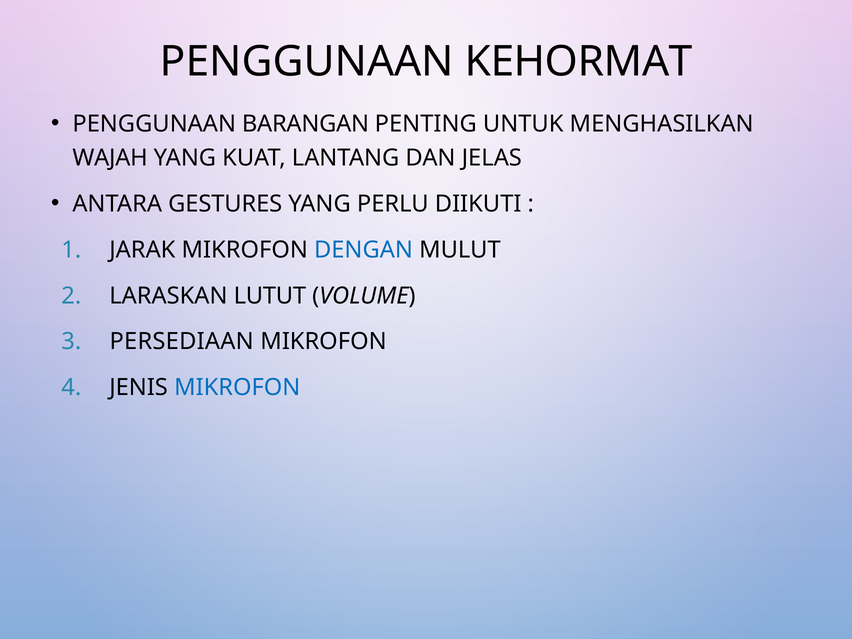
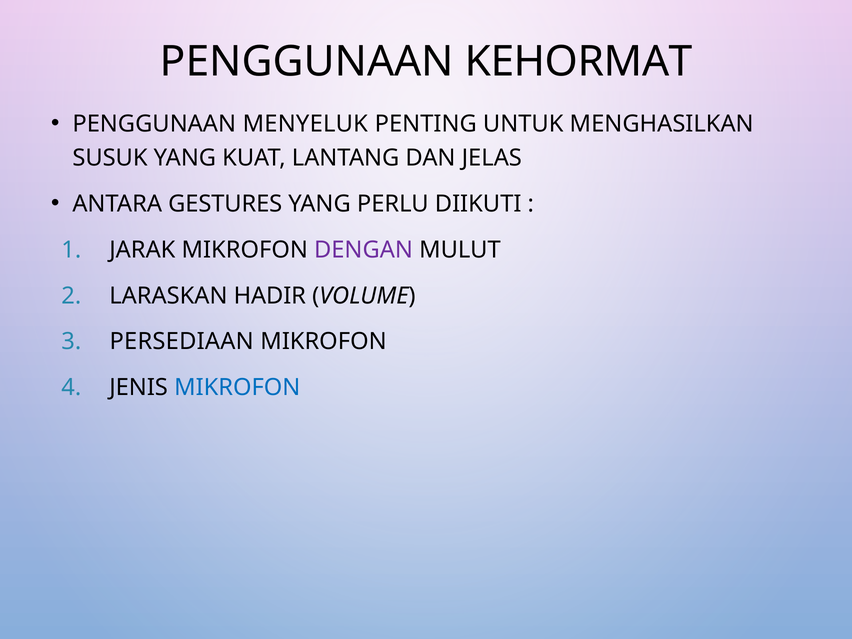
BARANGAN: BARANGAN -> MENYELUK
WAJAH: WAJAH -> SUSUK
DENGAN colour: blue -> purple
LUTUT: LUTUT -> HADIR
